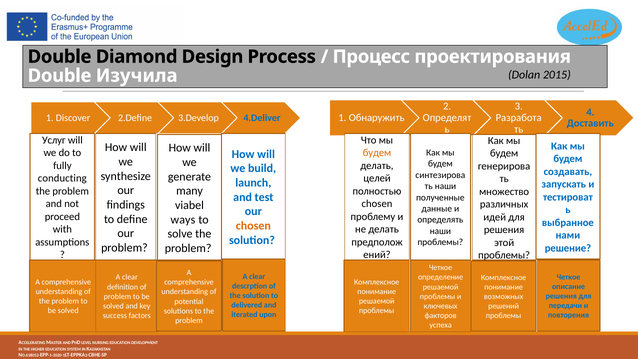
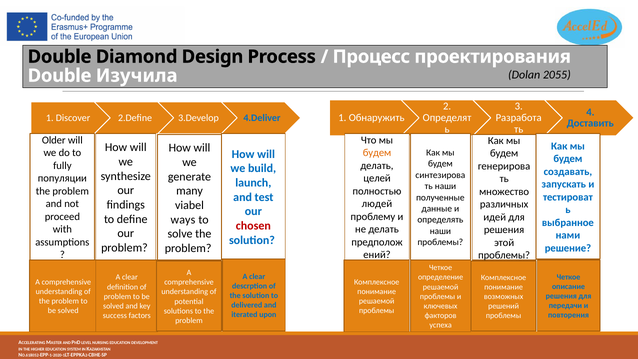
2015: 2015 -> 2055
Услуг: Услуг -> Older
conducting: conducting -> популяции
chosen at (377, 204): chosen -> людей
chosen at (253, 226) colour: orange -> red
